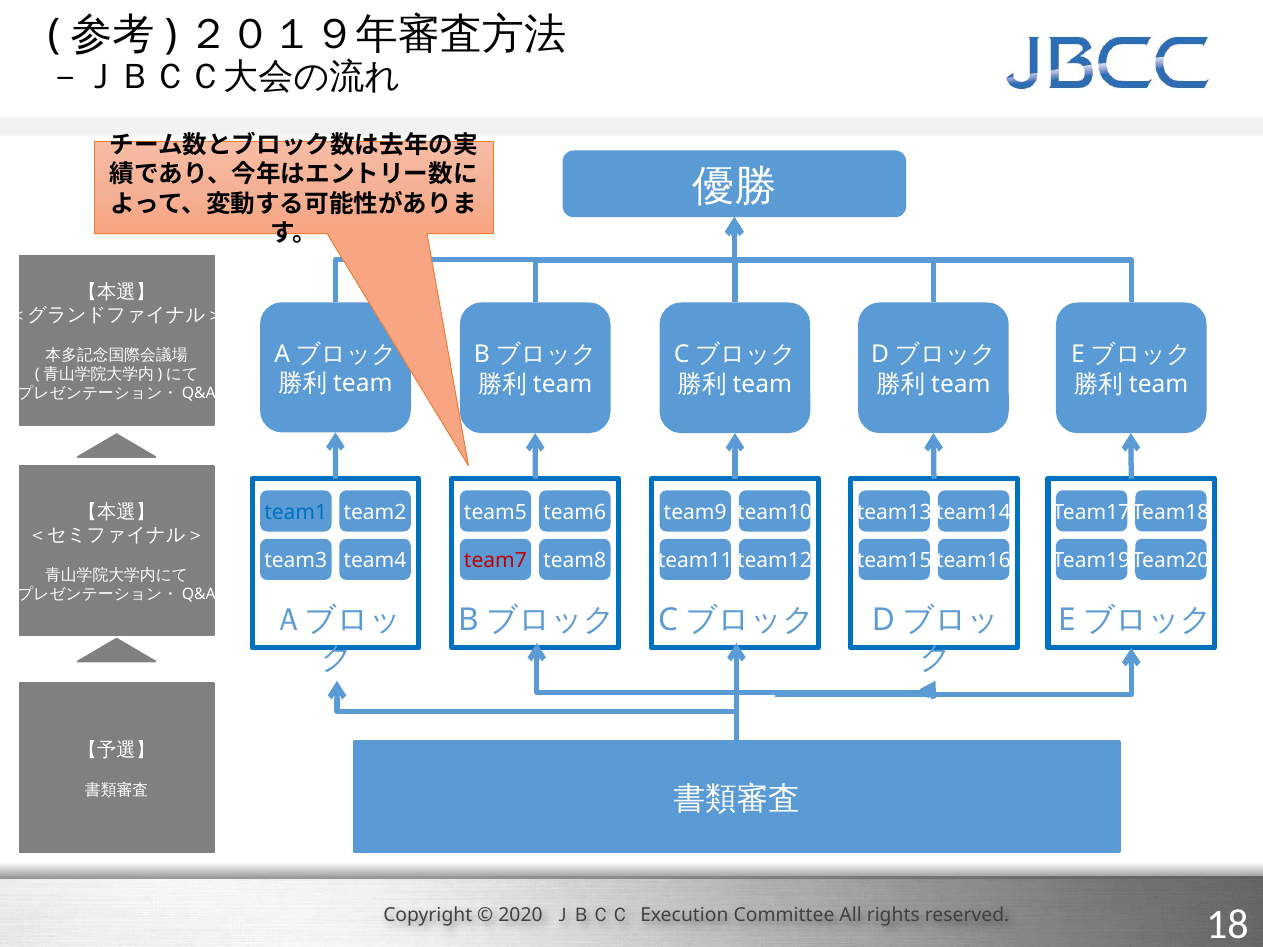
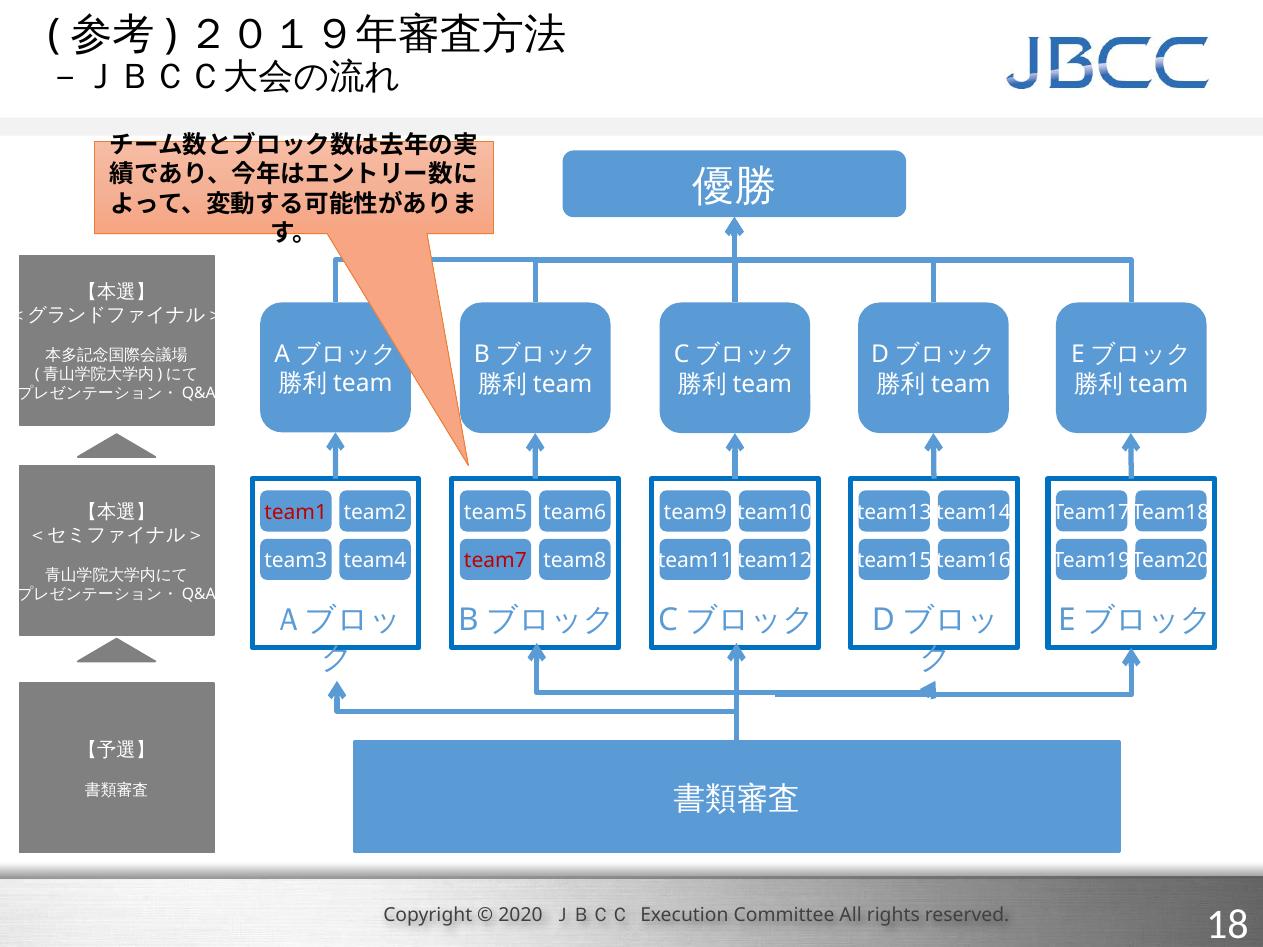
team1 colour: blue -> red
